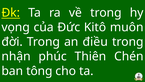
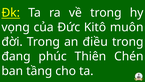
nhận: nhận -> đang
tông: tông -> tầng
